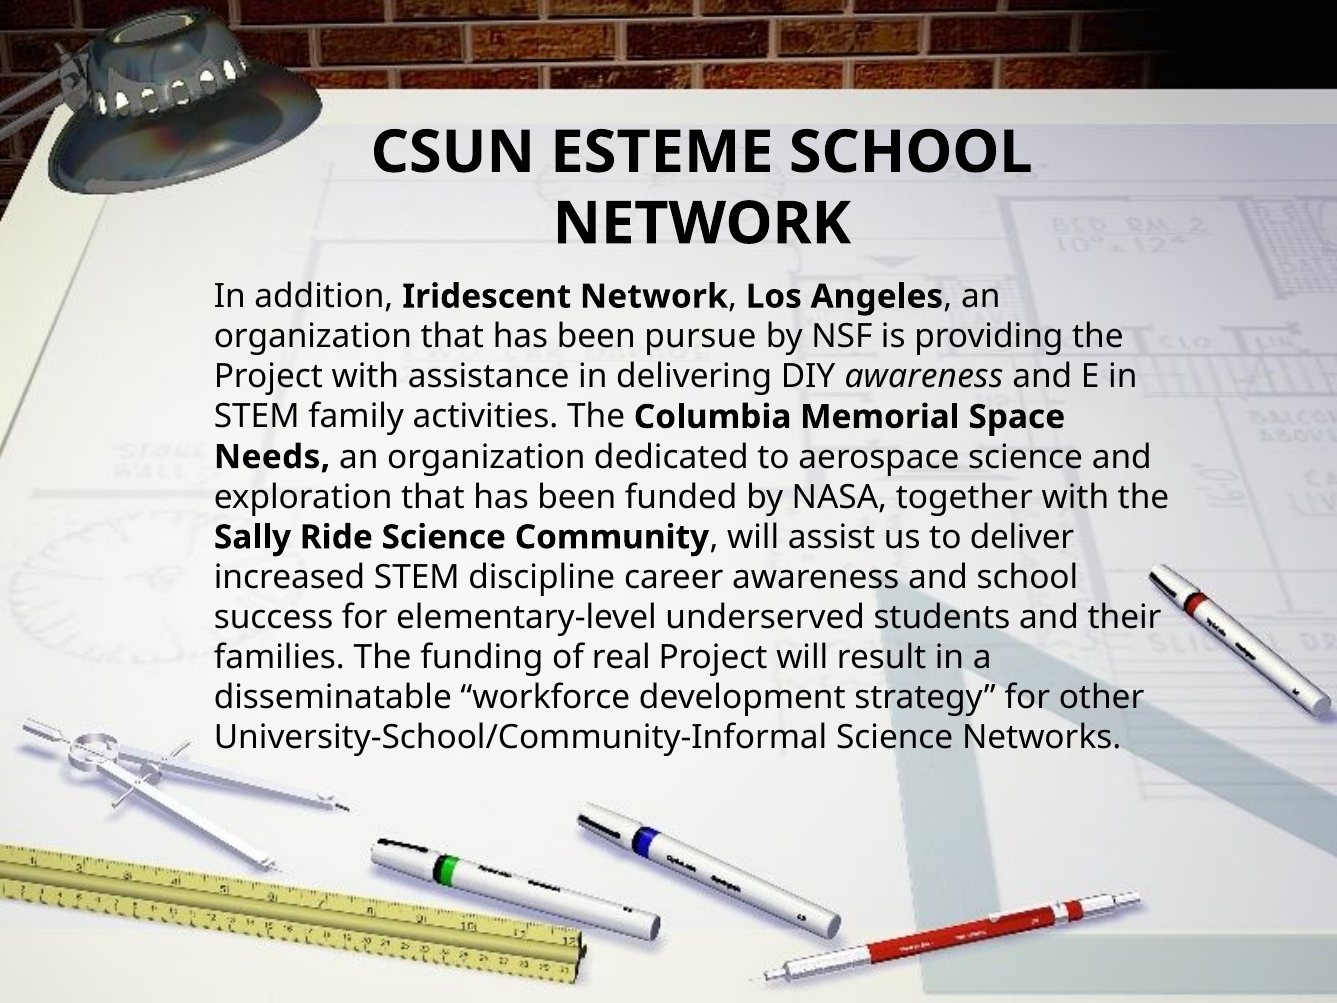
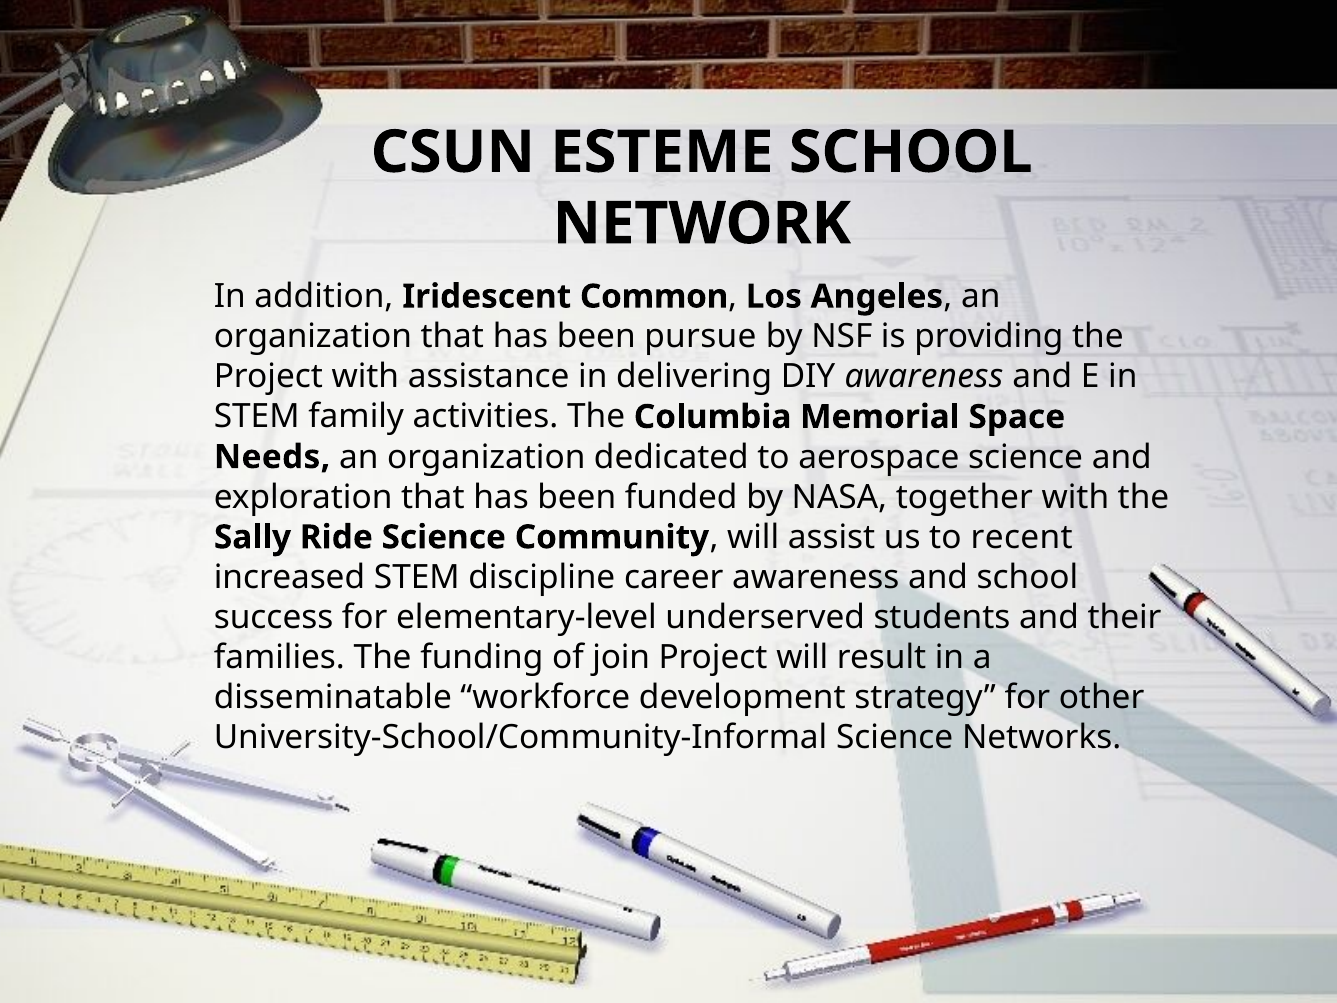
Iridescent Network: Network -> Common
deliver: deliver -> recent
real: real -> join
